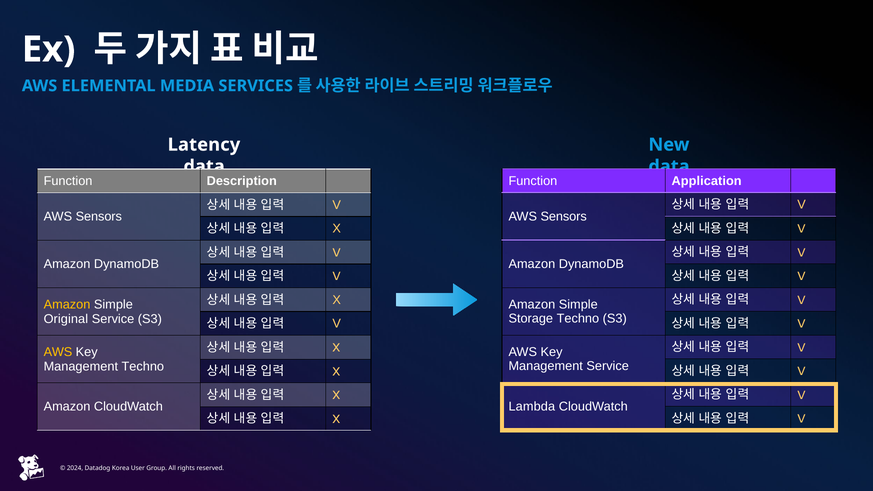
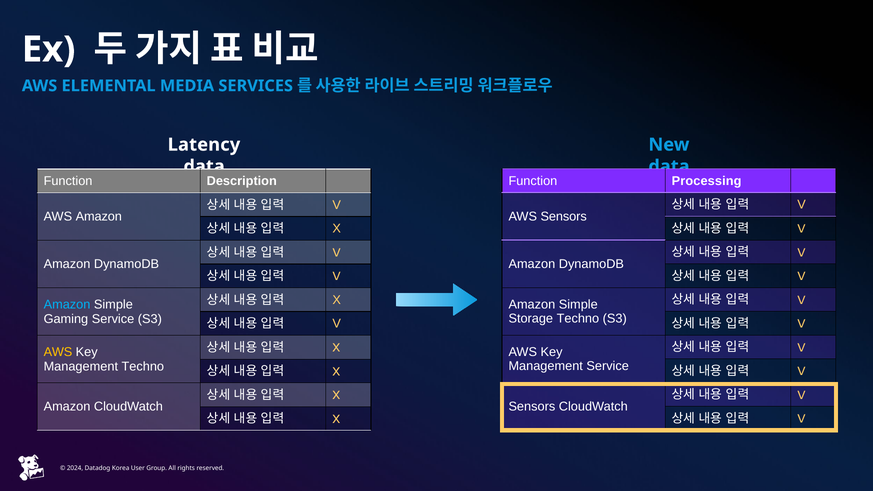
Application: Application -> Processing
Sensors at (99, 217): Sensors -> Amazon
Amazon at (67, 305) colour: yellow -> light blue
Original: Original -> Gaming
Lambda at (532, 407): Lambda -> Sensors
